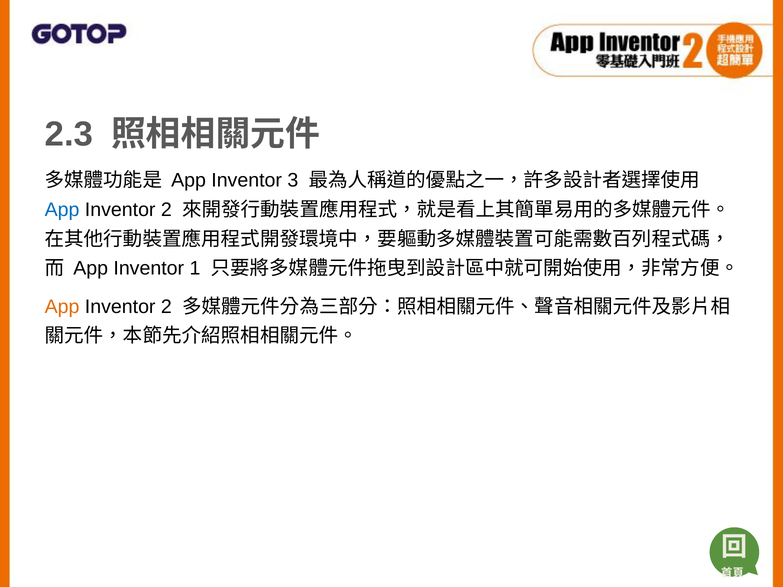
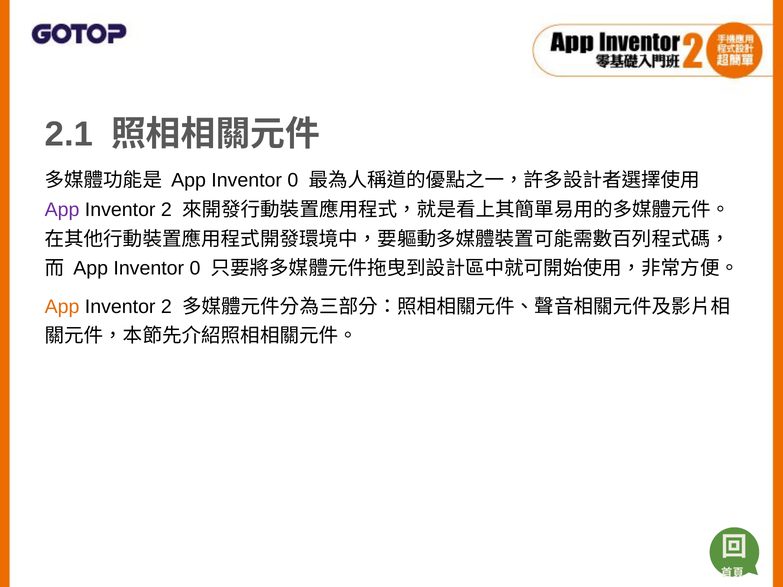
2.3: 2.3 -> 2.1
3 at (293, 181): 3 -> 0
App at (62, 210) colour: blue -> purple
1 at (195, 269): 1 -> 0
